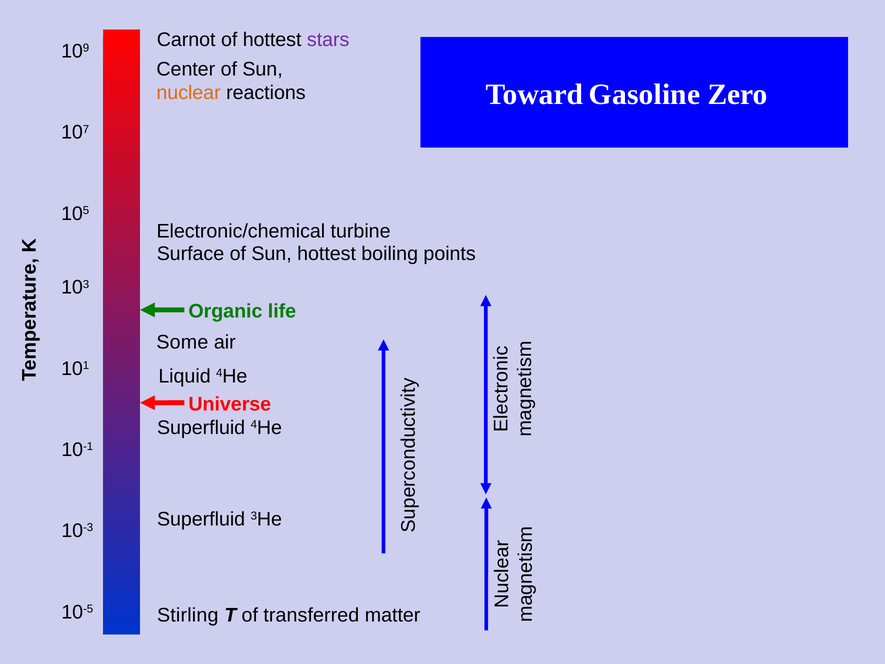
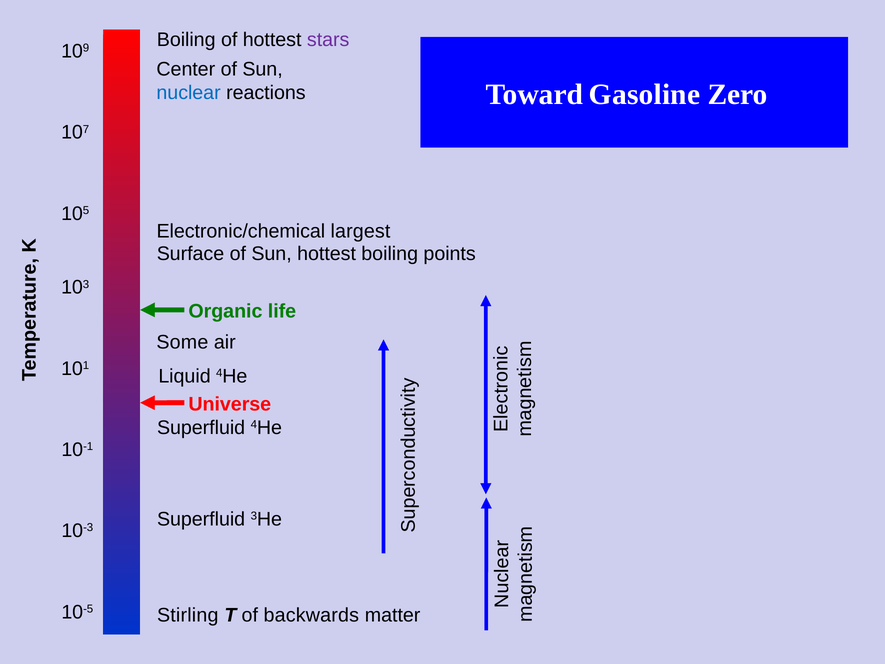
Carnot at (186, 40): Carnot -> Boiling
nuclear colour: orange -> blue
turbine: turbine -> largest
transferred: transferred -> backwards
